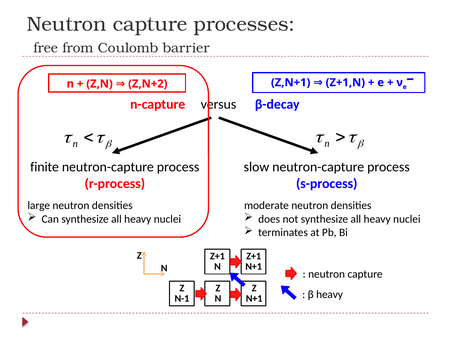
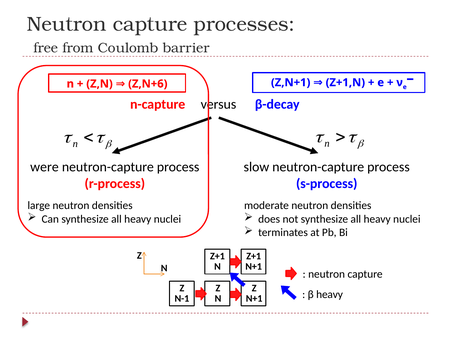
Z,N+2: Z,N+2 -> Z,N+6
finite: finite -> were
